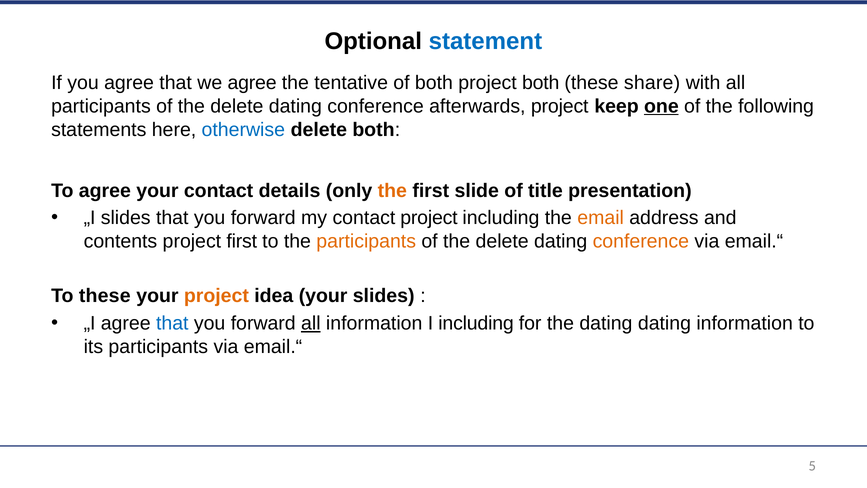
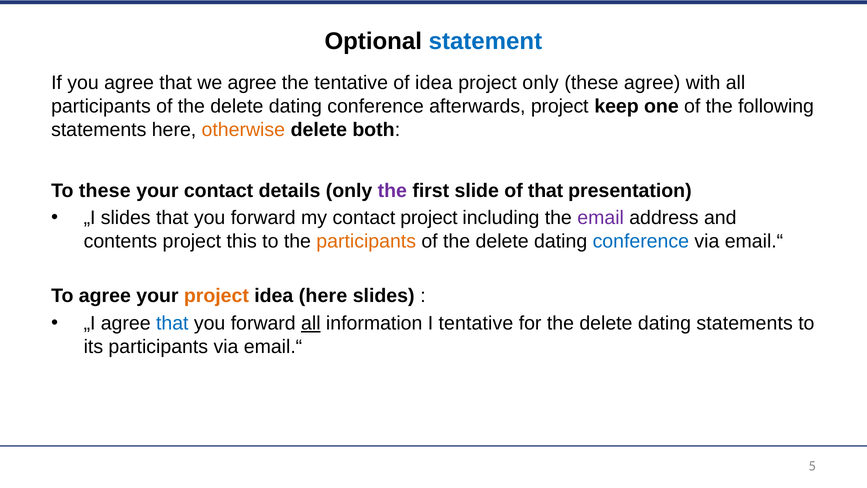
of both: both -> idea
project both: both -> only
these share: share -> agree
one underline: present -> none
otherwise colour: blue -> orange
To agree: agree -> these
the at (392, 191) colour: orange -> purple
of title: title -> that
email colour: orange -> purple
project first: first -> this
conference at (641, 241) colour: orange -> blue
To these: these -> agree
idea your: your -> here
I including: including -> tentative
for the dating: dating -> delete
dating information: information -> statements
